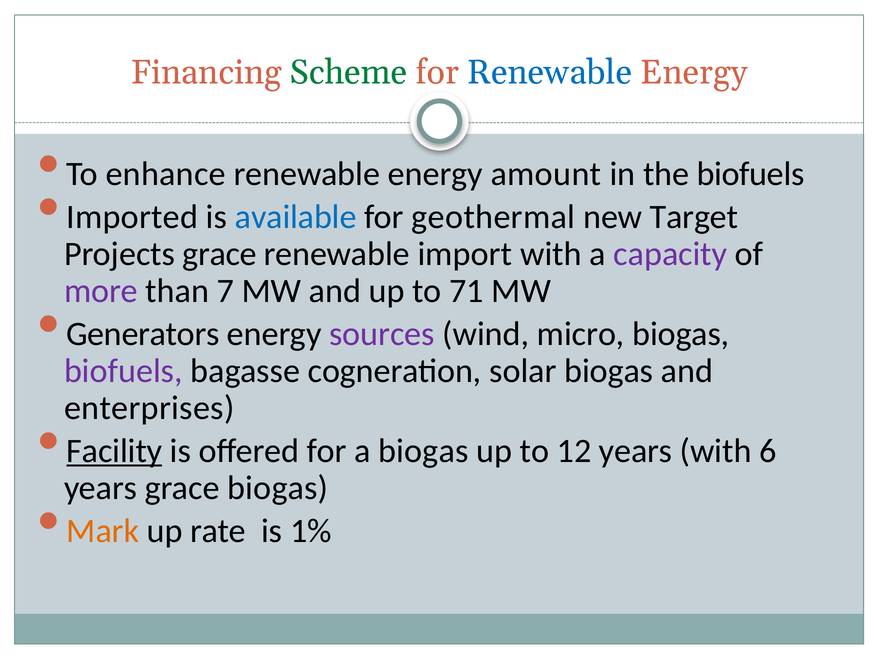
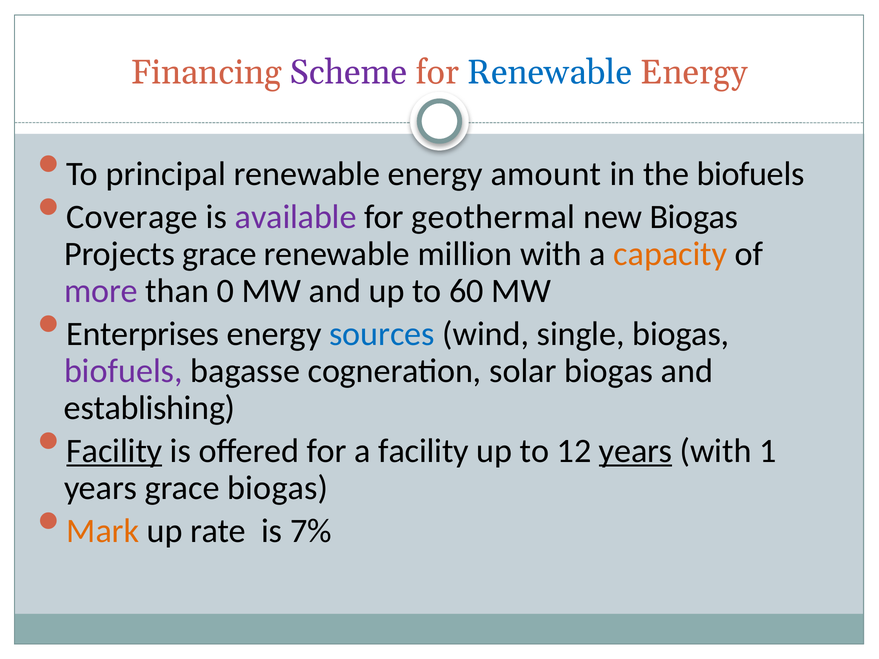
Scheme colour: green -> purple
enhance: enhance -> principal
Imported: Imported -> Coverage
available colour: blue -> purple
new Target: Target -> Biogas
import: import -> million
capacity colour: purple -> orange
7: 7 -> 0
71: 71 -> 60
Generators: Generators -> Enterprises
sources colour: purple -> blue
micro: micro -> single
enterprises: enterprises -> establishing
a biogas: biogas -> facility
years at (636, 451) underline: none -> present
6: 6 -> 1
1%: 1% -> 7%
